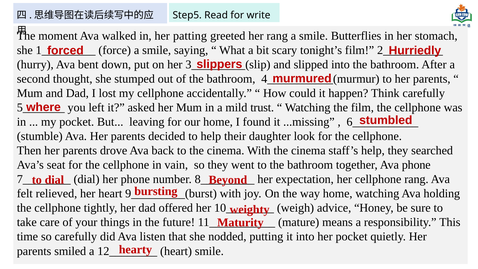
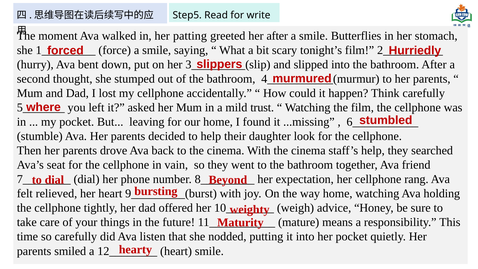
her rang: rang -> after
Ava phone: phone -> friend
